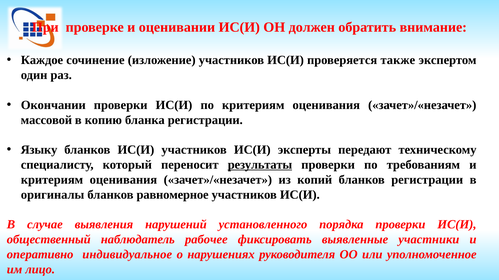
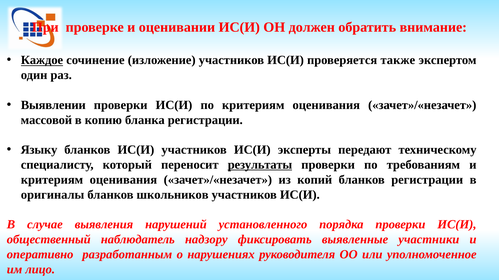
Каждое underline: none -> present
Окончании: Окончании -> Выявлении
равномерное: равномерное -> школьников
рабочее: рабочее -> надзору
индивидуальное: индивидуальное -> разработанным
